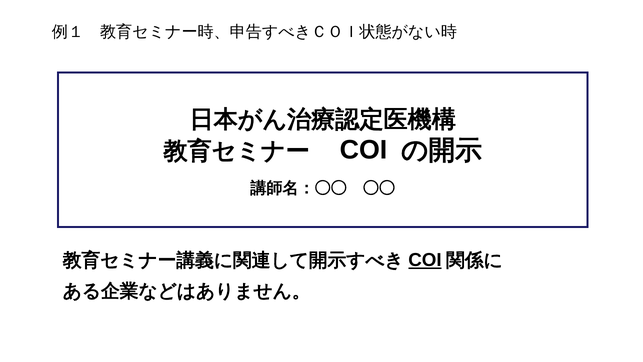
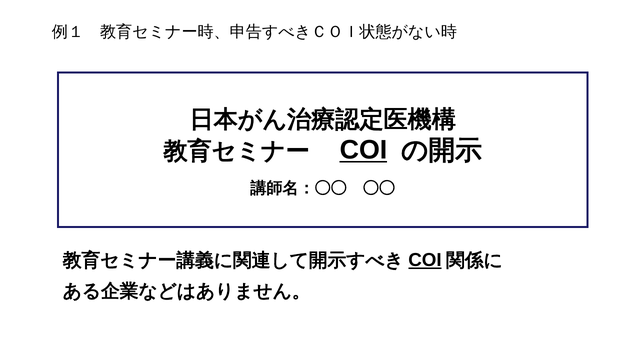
COI at (363, 150) underline: none -> present
